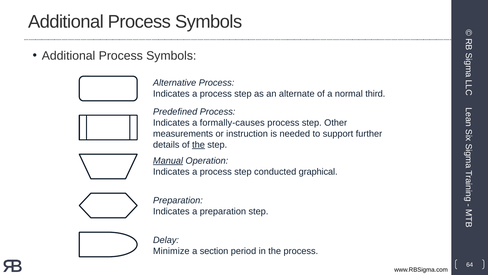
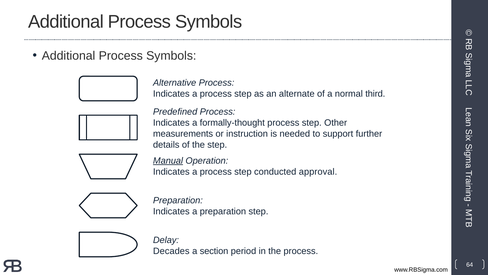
formally-causes: formally-causes -> formally-thought
the at (199, 145) underline: present -> none
graphical: graphical -> approval
Minimize: Minimize -> Decades
